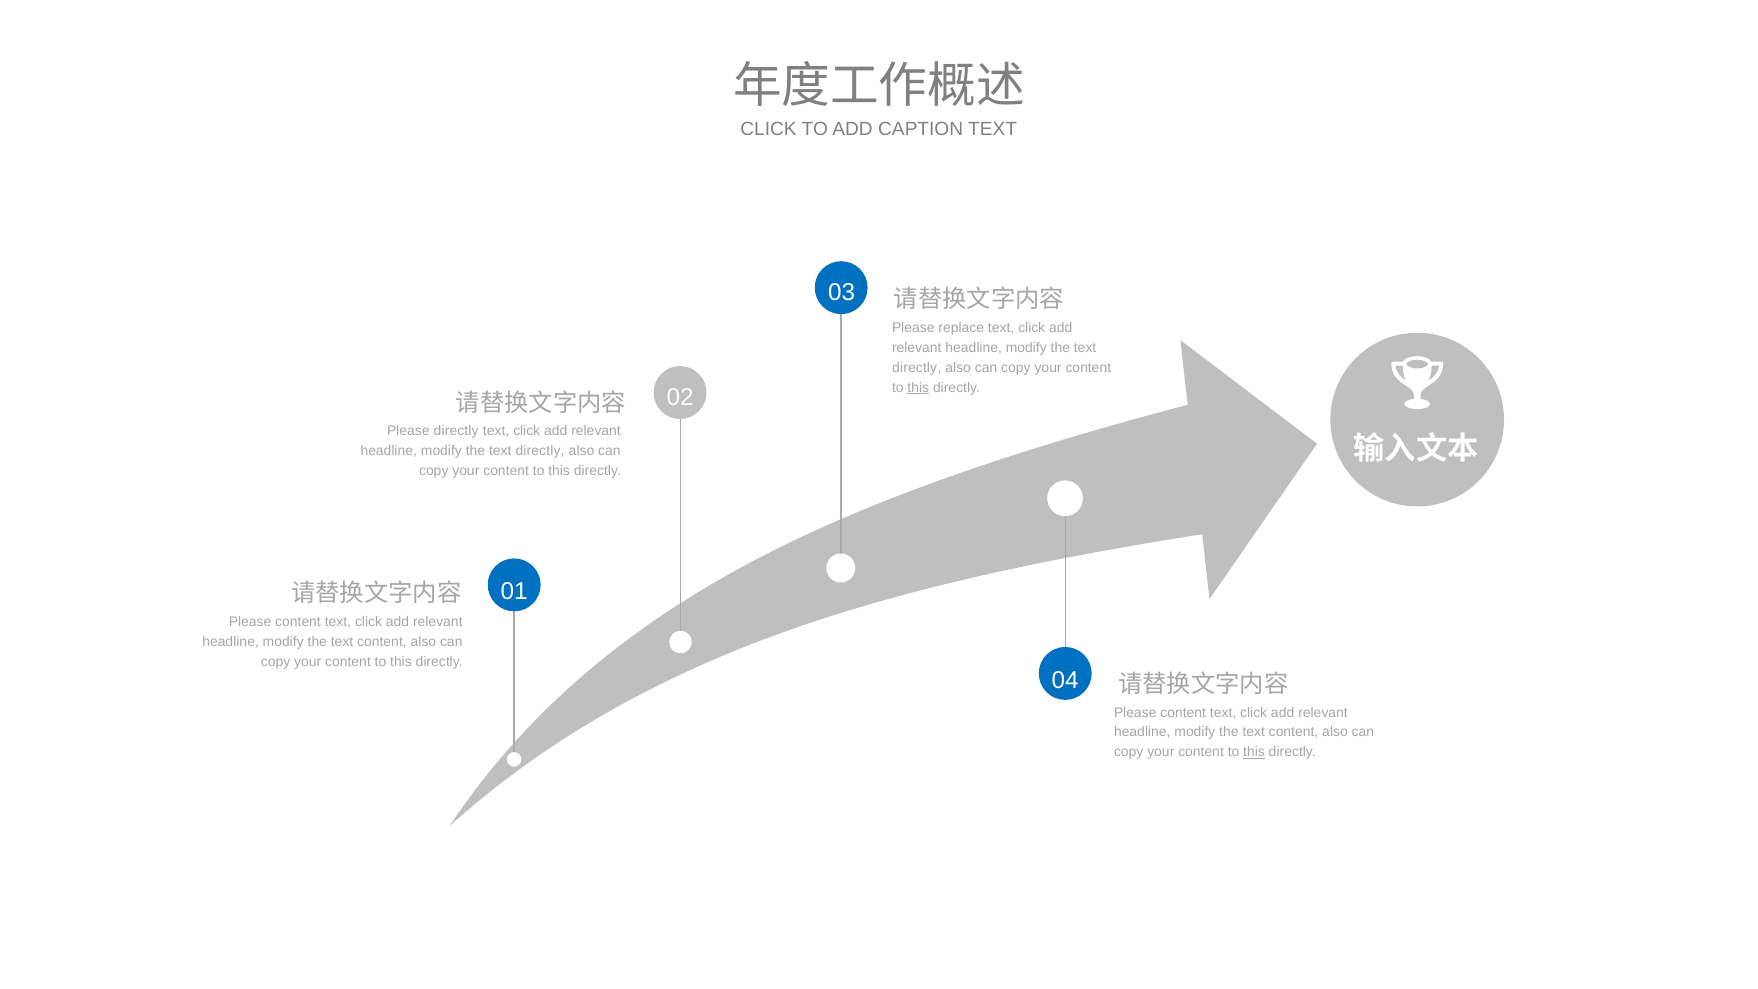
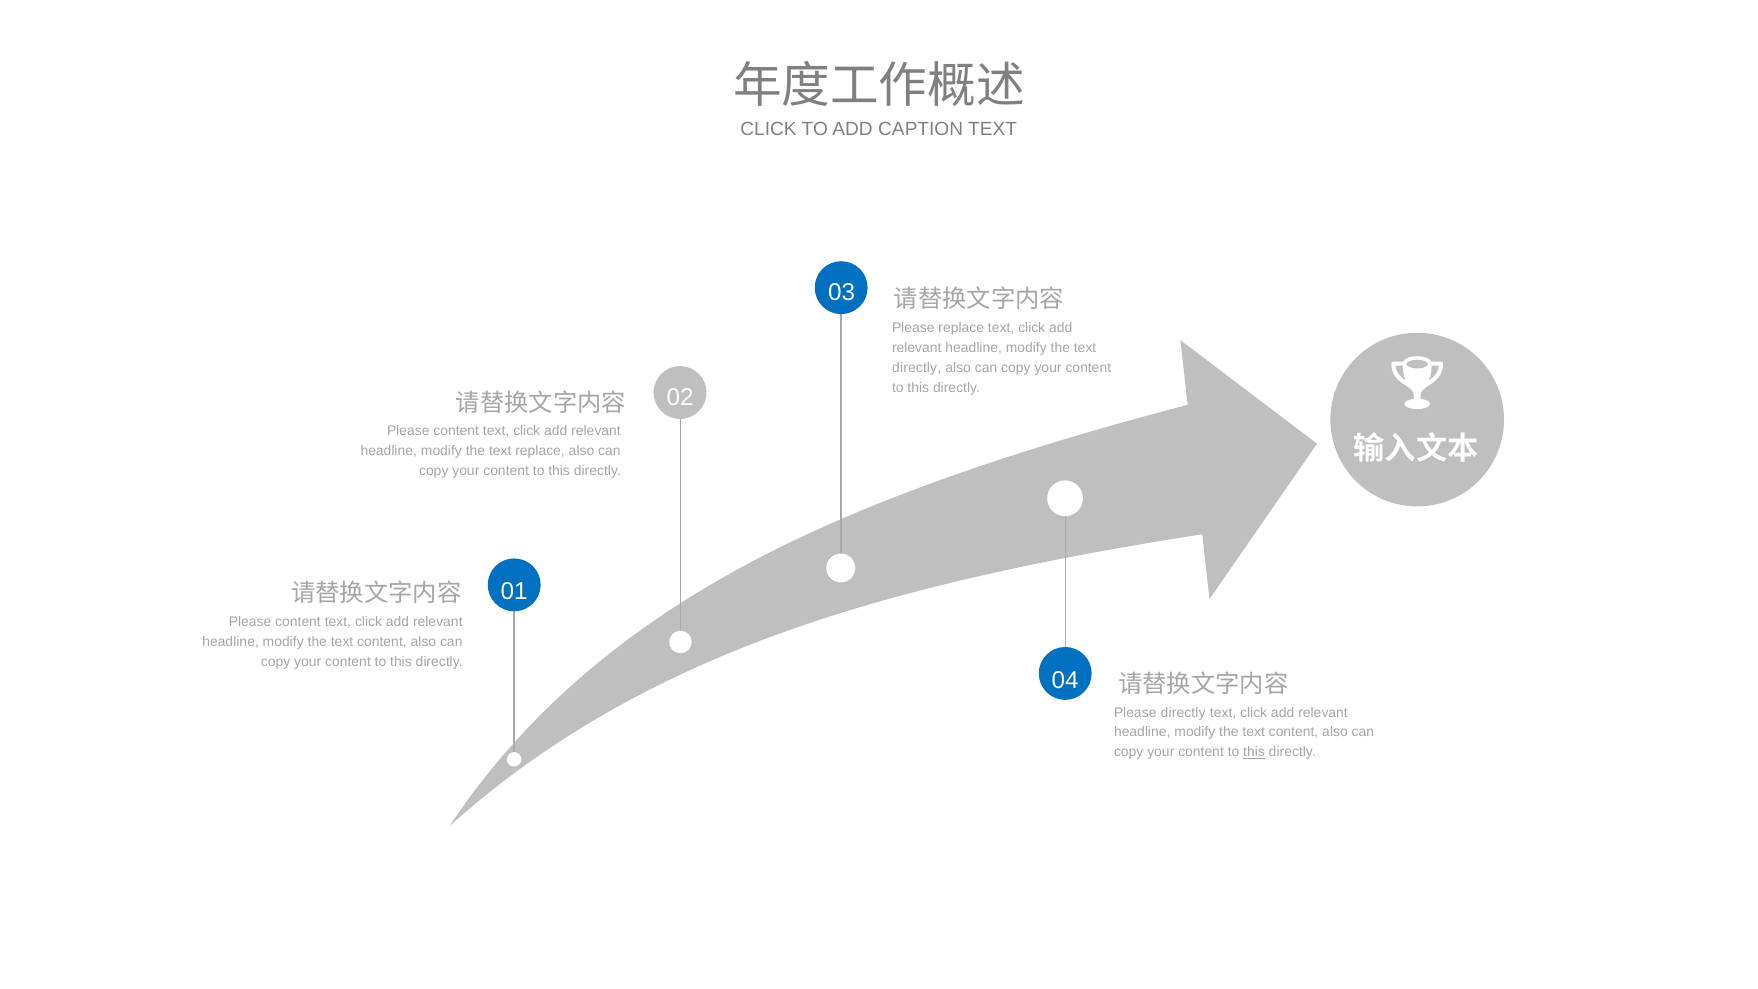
this at (918, 387) underline: present -> none
directly at (456, 431): directly -> content
directly at (540, 451): directly -> replace
content at (1183, 712): content -> directly
